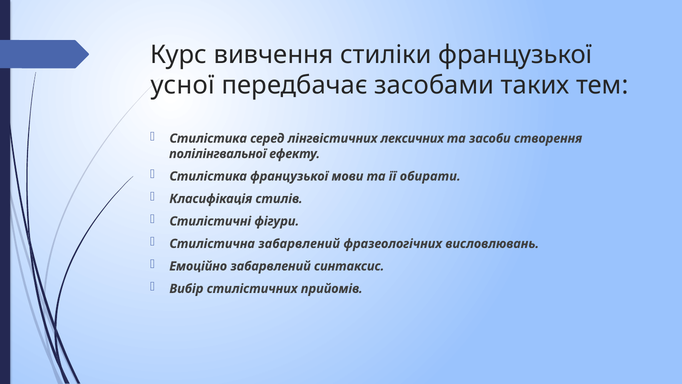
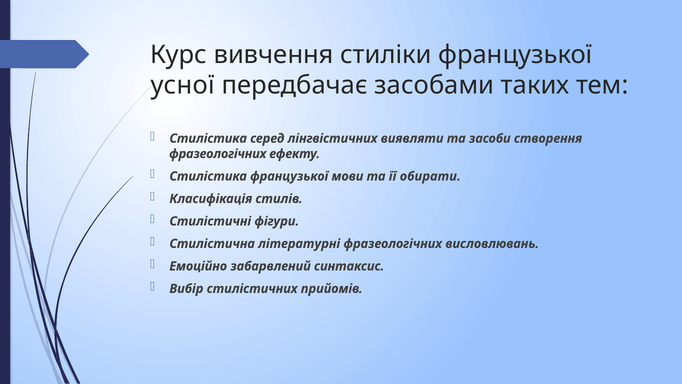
лексичних: лексичних -> виявляти
полілінгвальної at (218, 154): полілінгвальної -> фразеологічних
Стилістична забарвлений: забарвлений -> літературні
